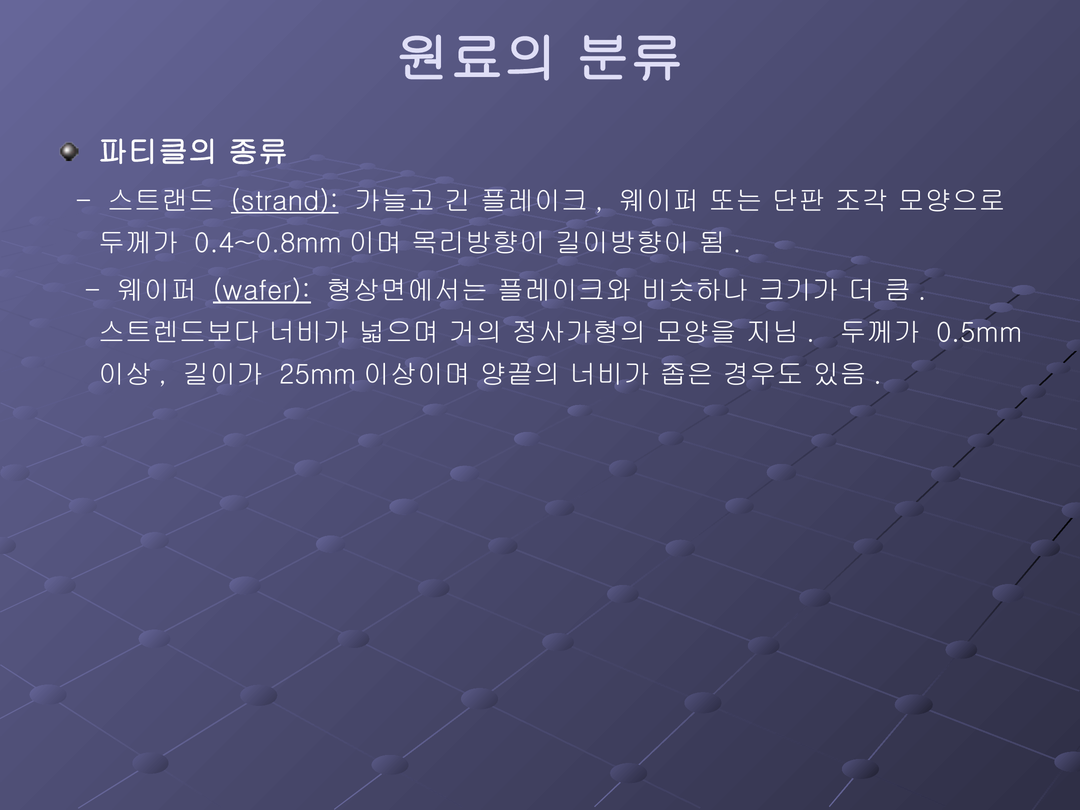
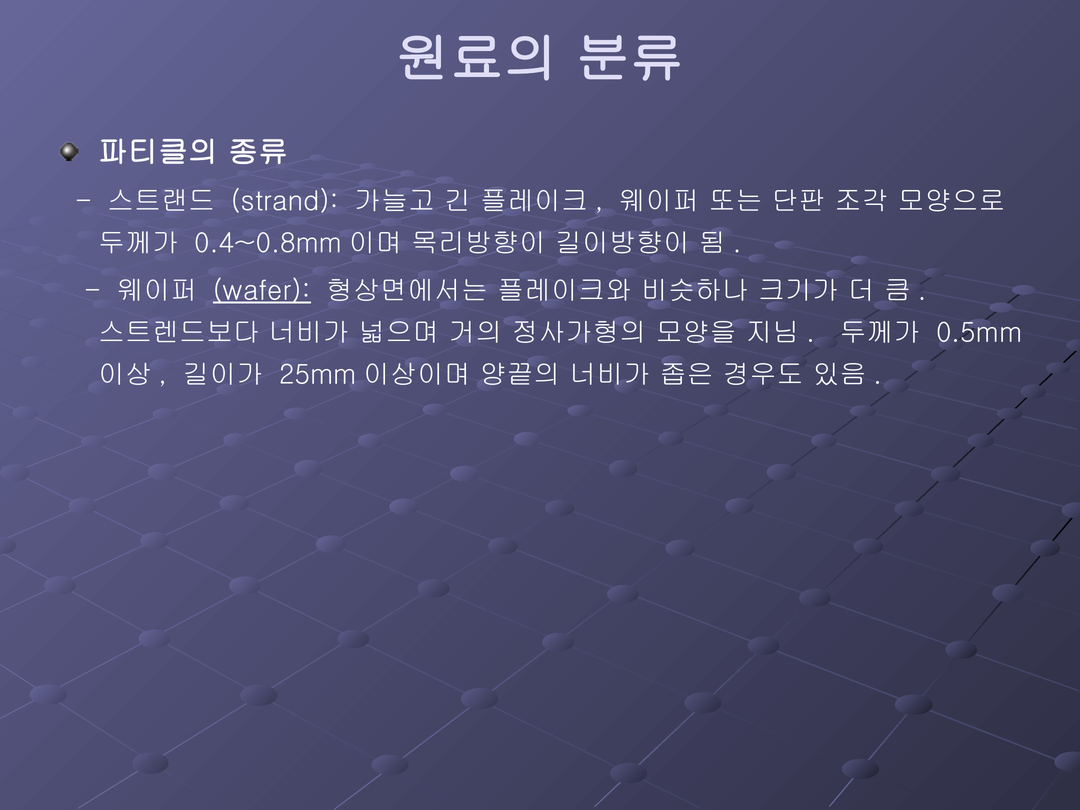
strand underline: present -> none
